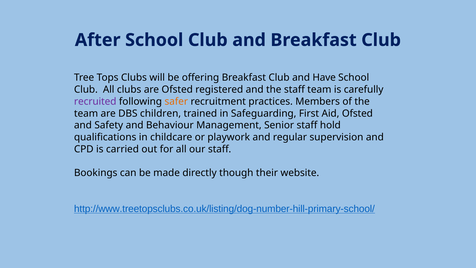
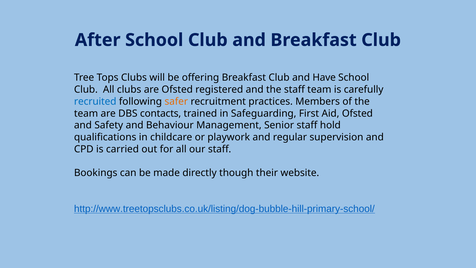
recruited colour: purple -> blue
children: children -> contacts
http://www.treetopsclubs.co.uk/listing/dog-number-hill-primary-school/: http://www.treetopsclubs.co.uk/listing/dog-number-hill-primary-school/ -> http://www.treetopsclubs.co.uk/listing/dog-bubble-hill-primary-school/
